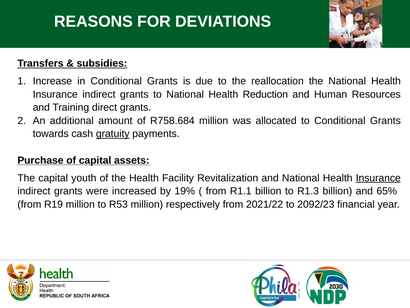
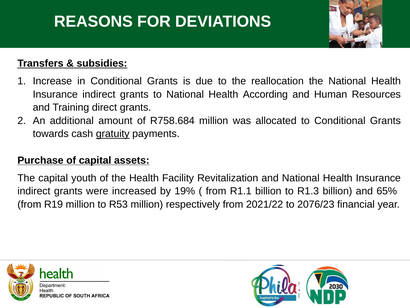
Reduction: Reduction -> According
Insurance at (378, 178) underline: present -> none
2092/23: 2092/23 -> 2076/23
